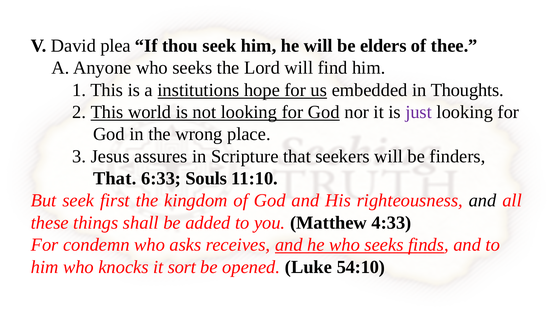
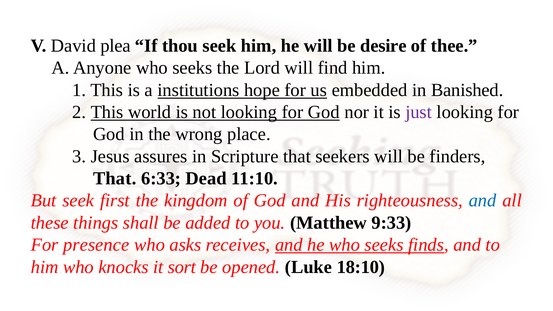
elders: elders -> desire
Thoughts: Thoughts -> Banished
Souls: Souls -> Dead
and at (483, 201) colour: black -> blue
4:33: 4:33 -> 9:33
condemn: condemn -> presence
54:10: 54:10 -> 18:10
